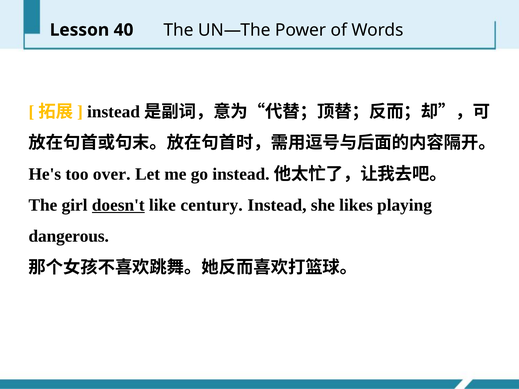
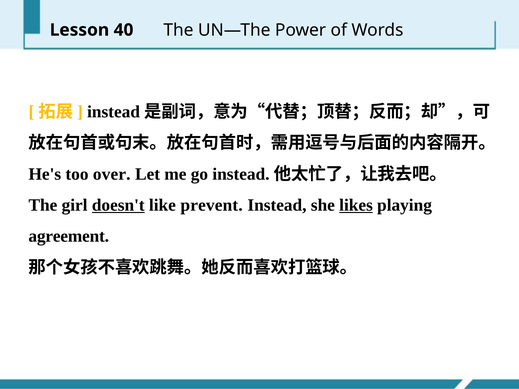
century: century -> prevent
likes underline: none -> present
dangerous: dangerous -> agreement
